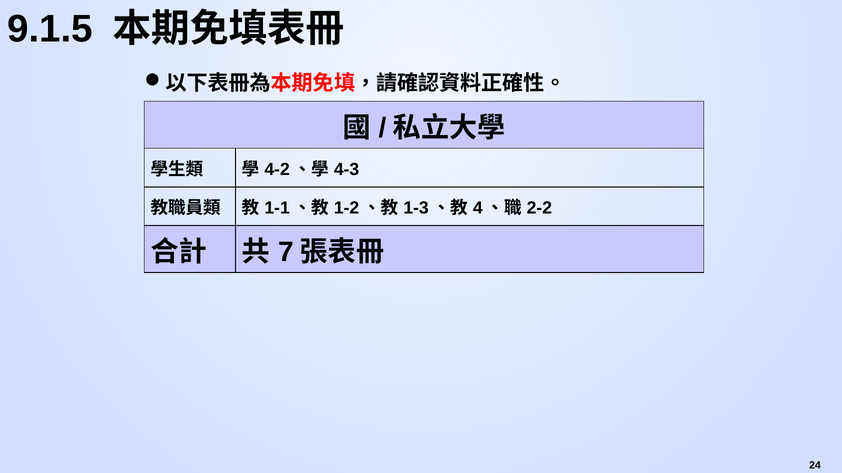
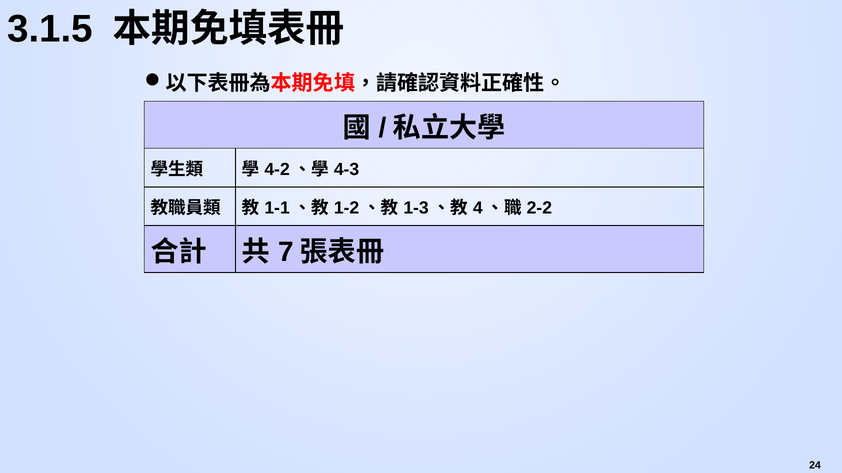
9.1.5: 9.1.5 -> 3.1.5
